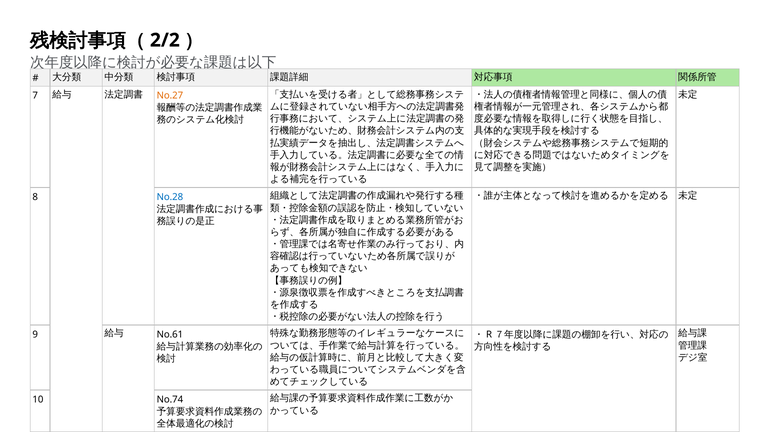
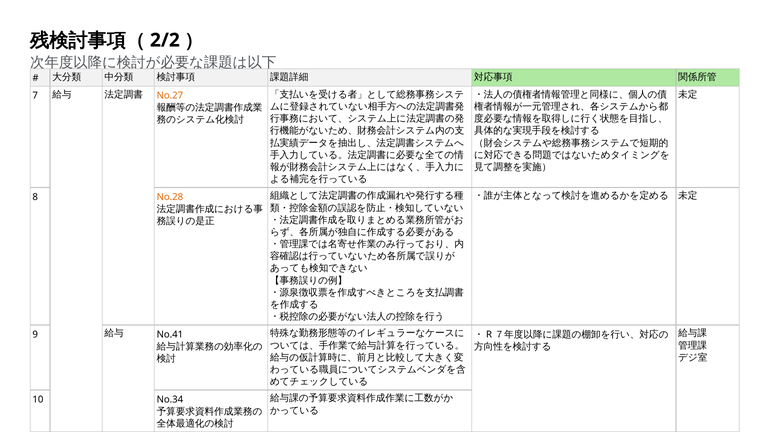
No.28 colour: blue -> orange
No.61: No.61 -> No.41
No.74: No.74 -> No.34
